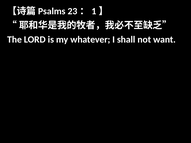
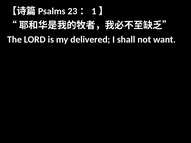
whatever: whatever -> delivered
